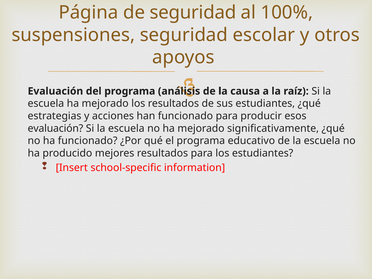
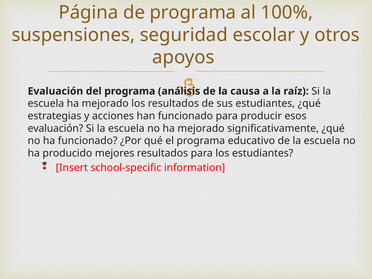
de seguridad: seguridad -> programa
